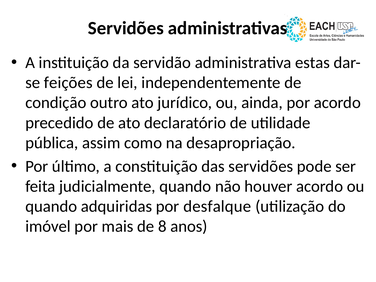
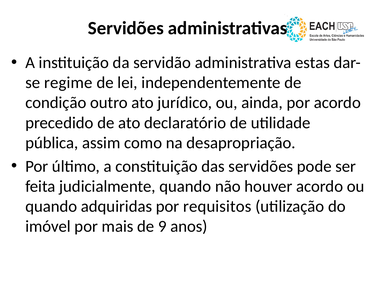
feições: feições -> regime
desfalque: desfalque -> requisitos
8: 8 -> 9
